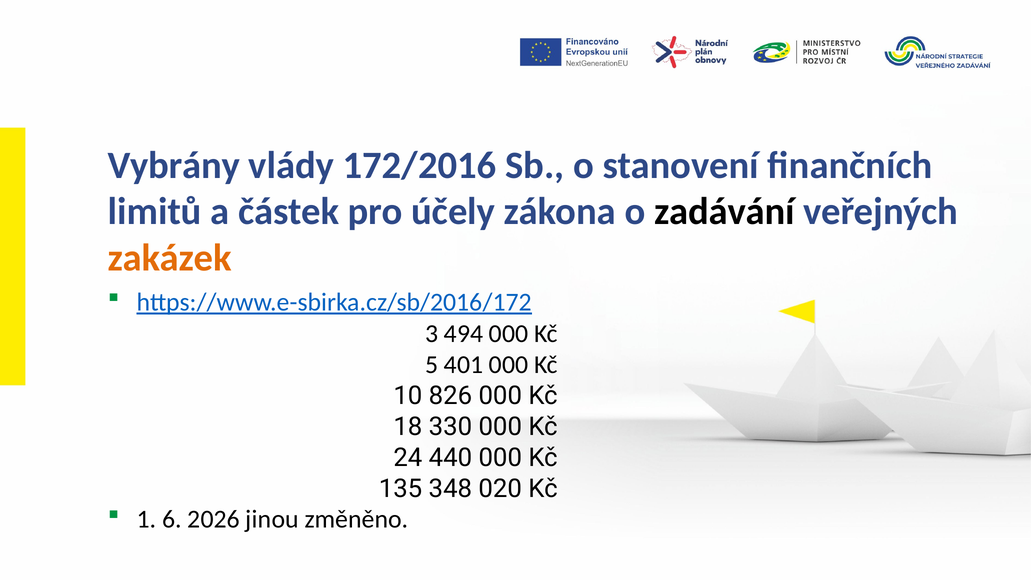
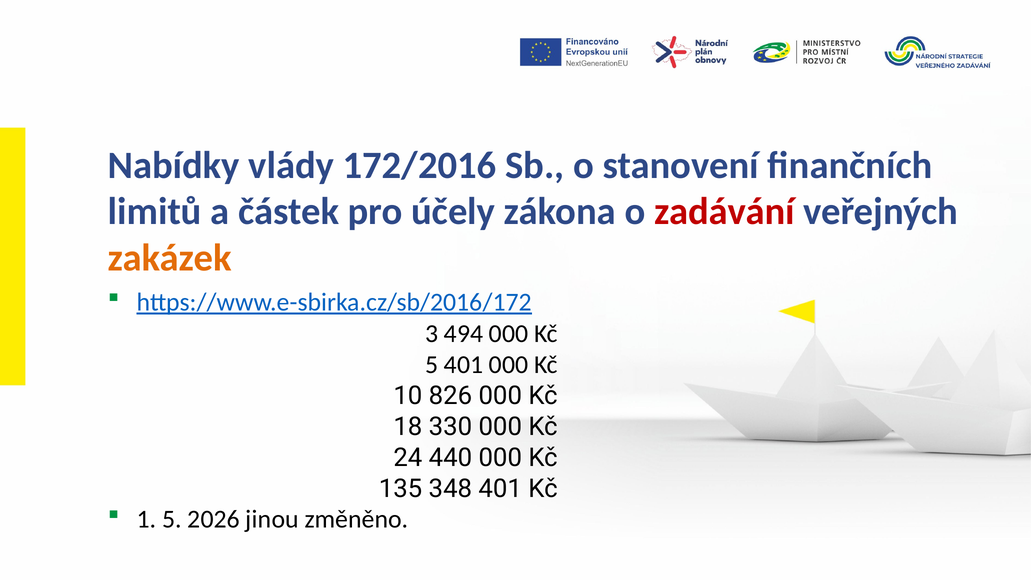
Vybrány: Vybrány -> Nabídky
zadávání colour: black -> red
348 020: 020 -> 401
1 6: 6 -> 5
